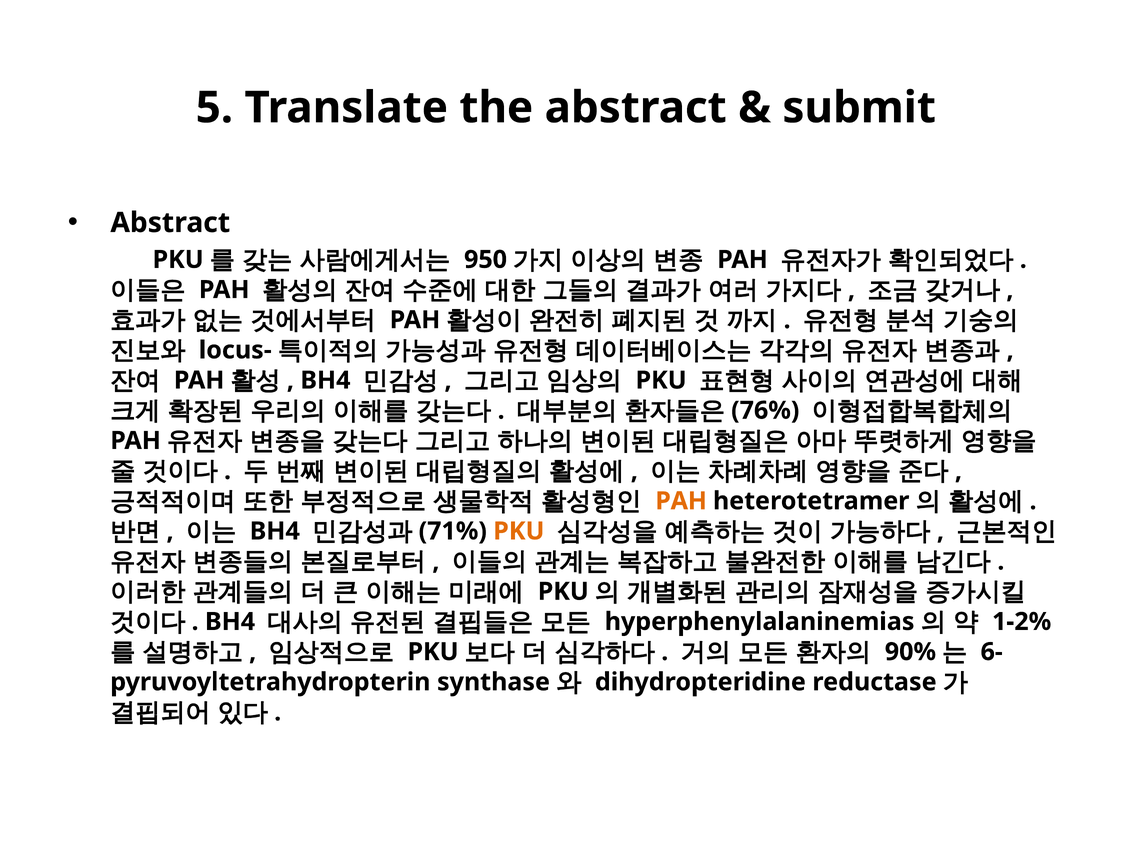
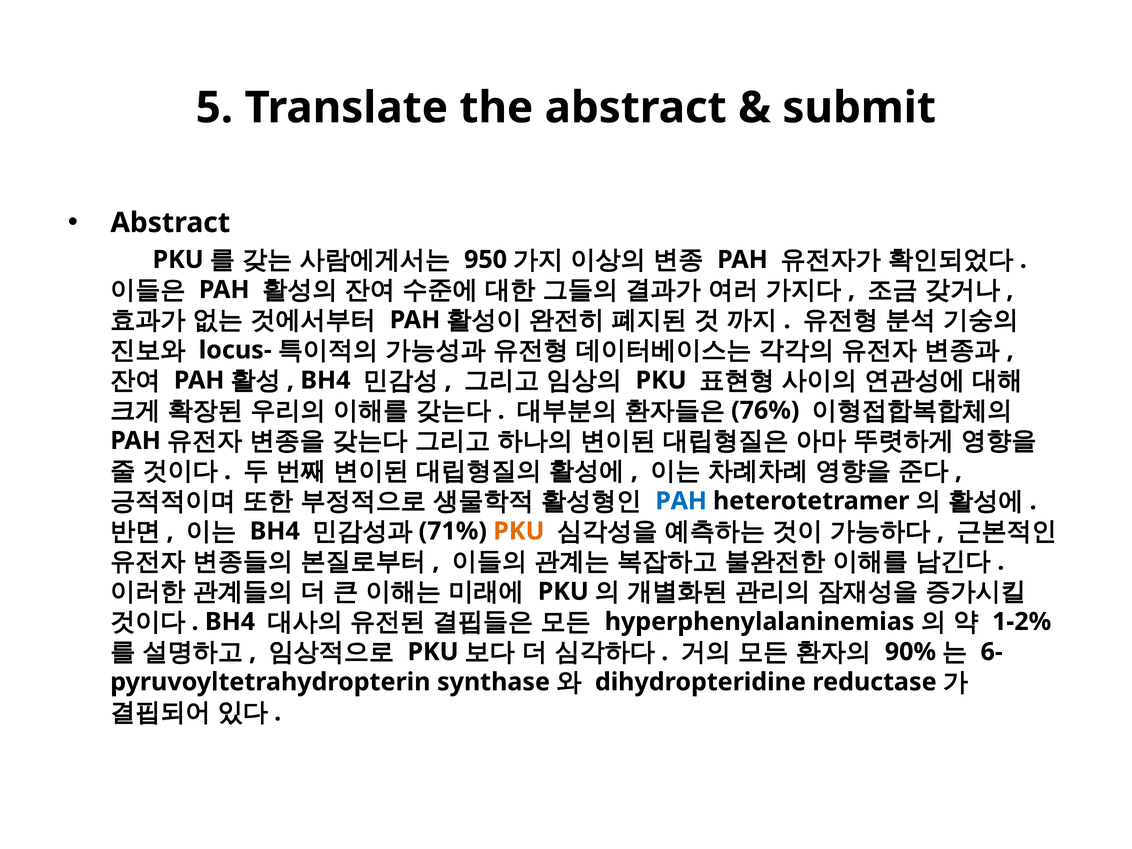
PAH at (681, 501) colour: orange -> blue
